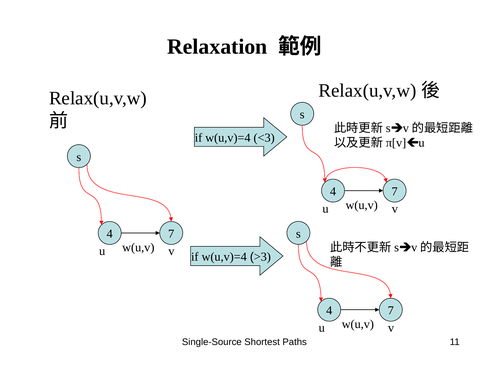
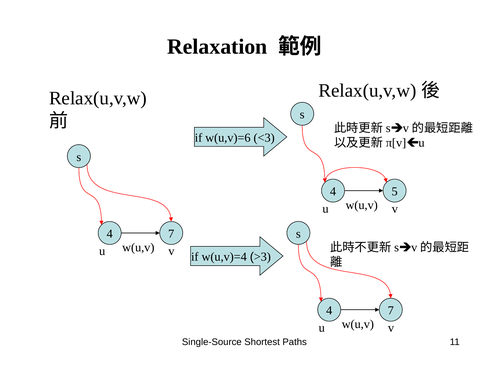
w(u,v)=4 at (228, 138): w(u,v)=4 -> w(u,v)=6
7 at (395, 192): 7 -> 5
